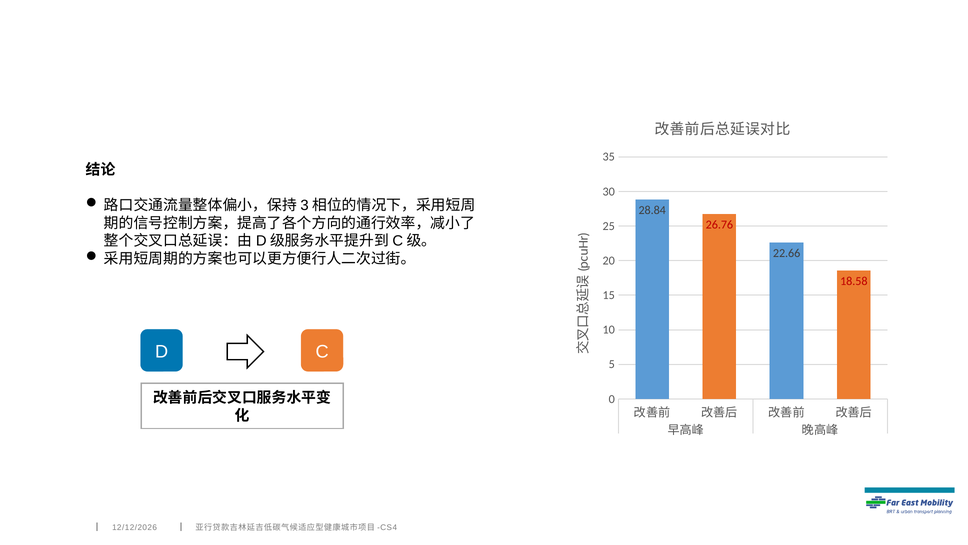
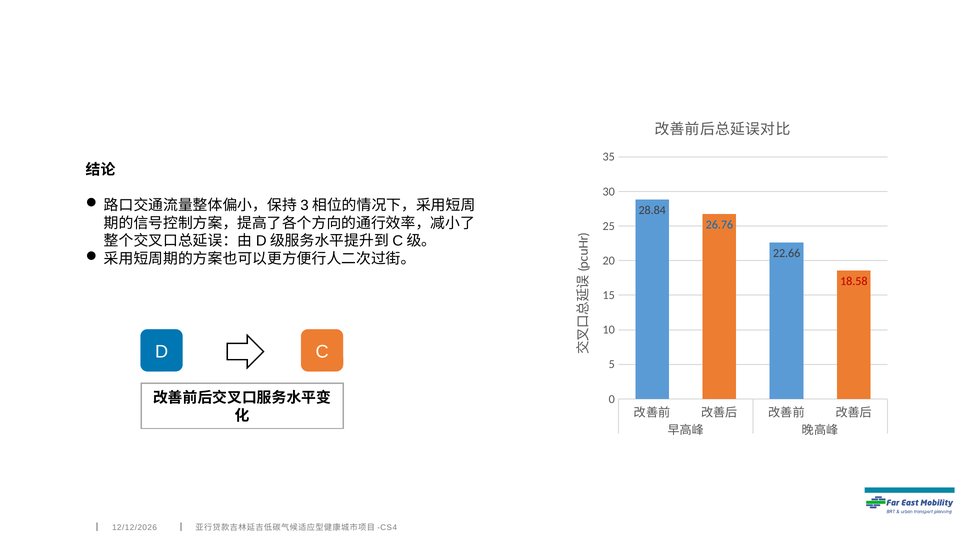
26.76 colour: red -> blue
